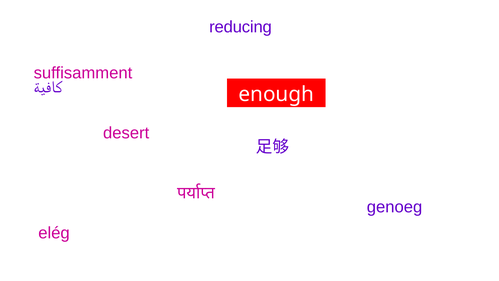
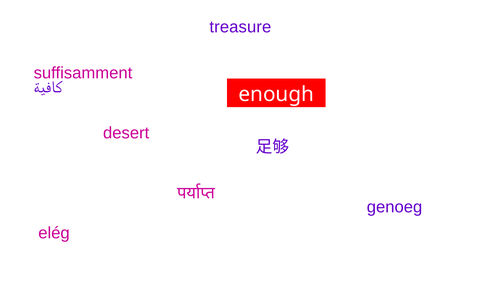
reducing: reducing -> treasure
